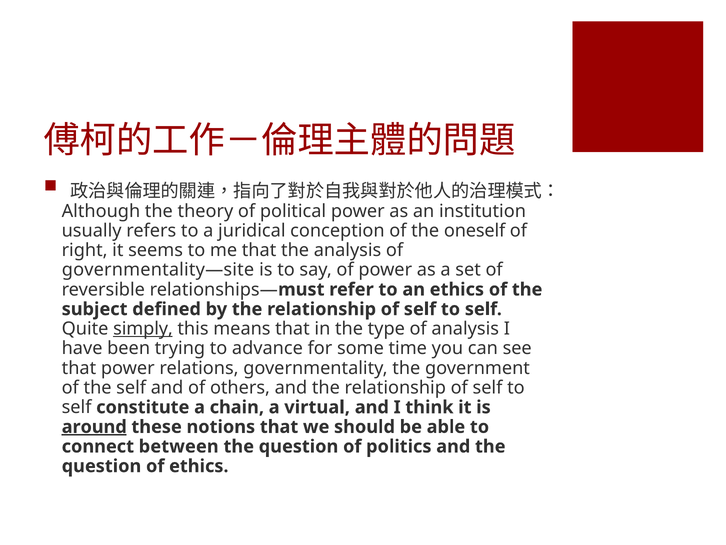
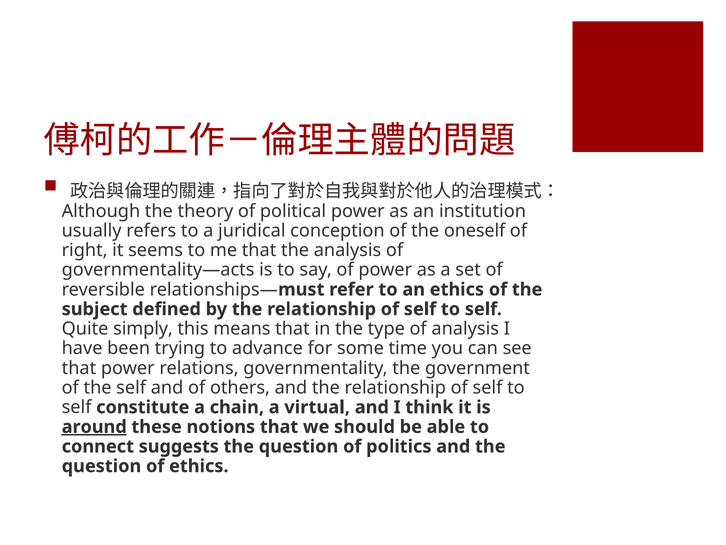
governmentality—site: governmentality—site -> governmentality—acts
simply underline: present -> none
between: between -> suggests
